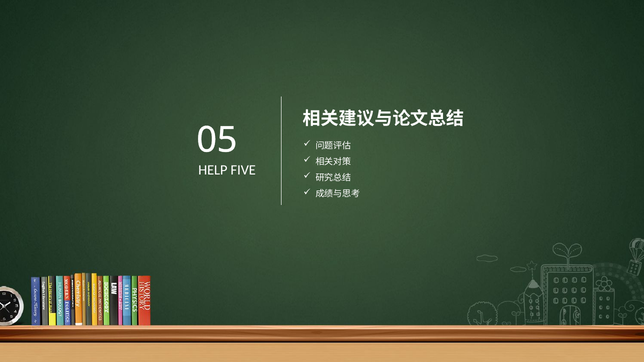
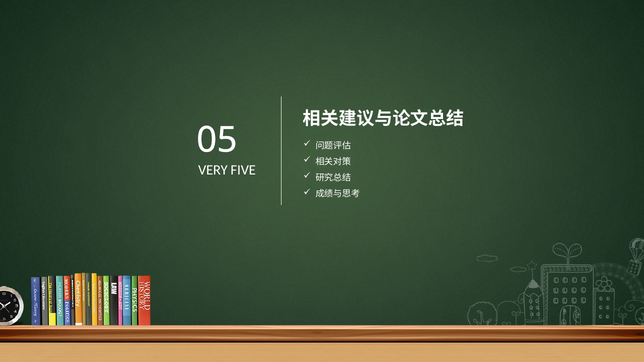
HELP: HELP -> VERY
